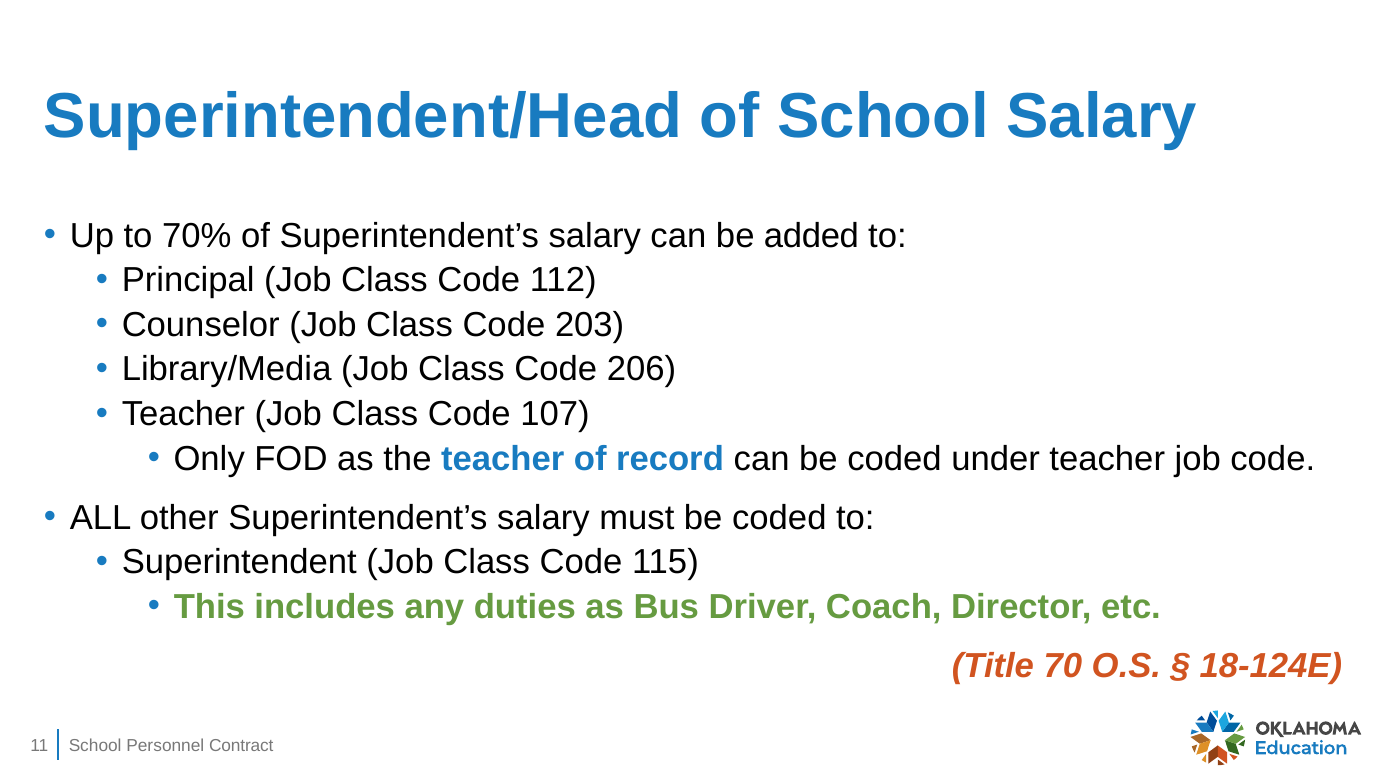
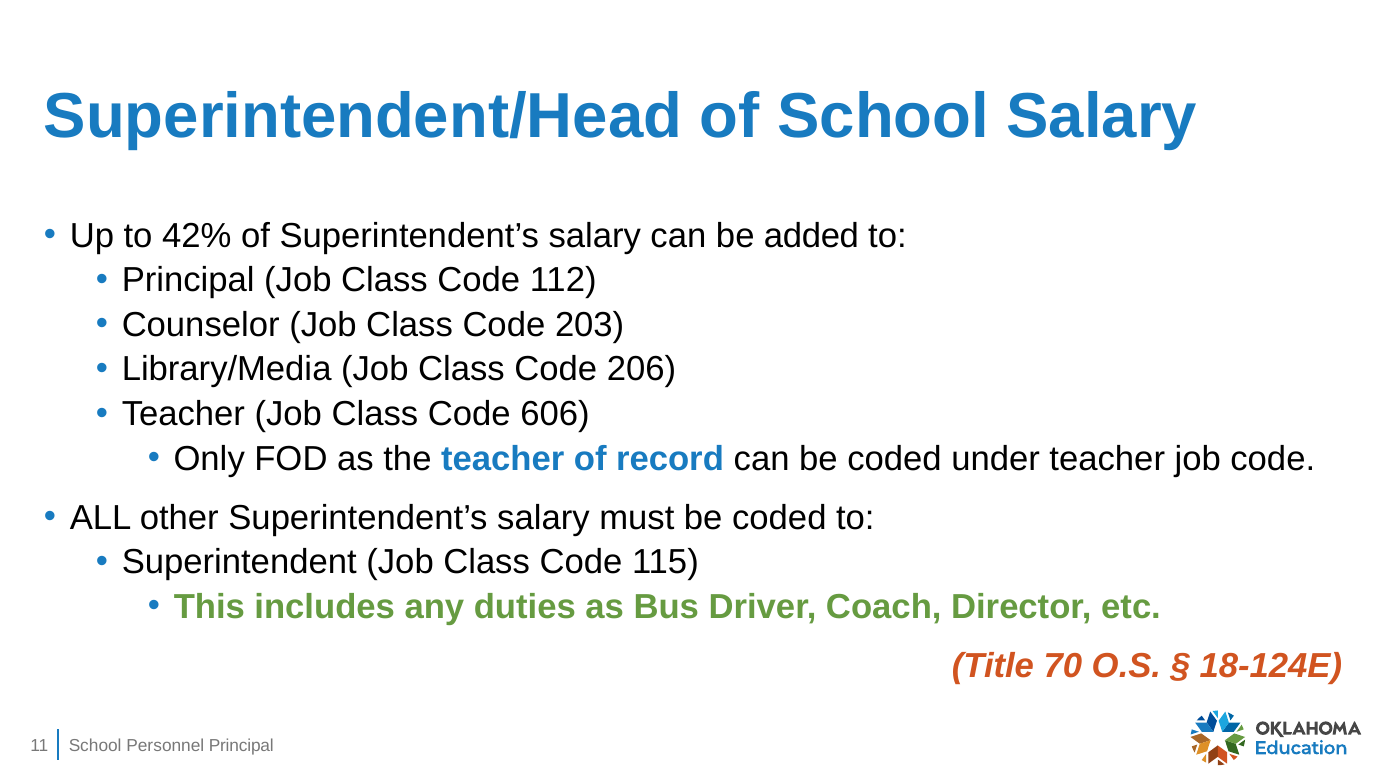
70%: 70% -> 42%
107: 107 -> 606
Personnel Contract: Contract -> Principal
